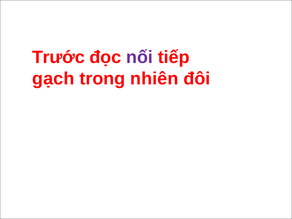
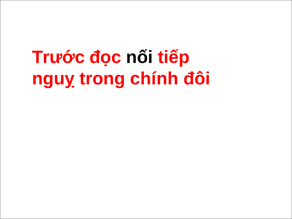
nối colour: purple -> black
gạch: gạch -> nguỵ
nhiên: nhiên -> chính
